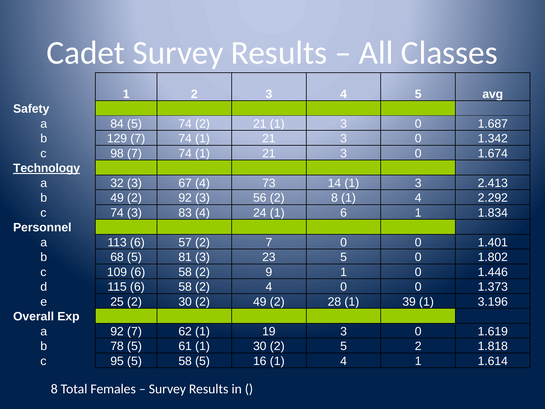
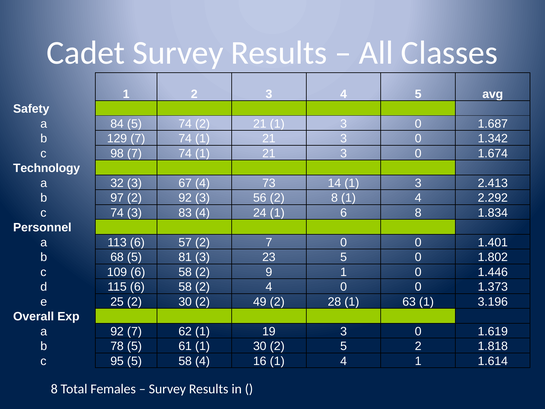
Technology underline: present -> none
b 49: 49 -> 97
6 1: 1 -> 8
39: 39 -> 63
58 5: 5 -> 4
